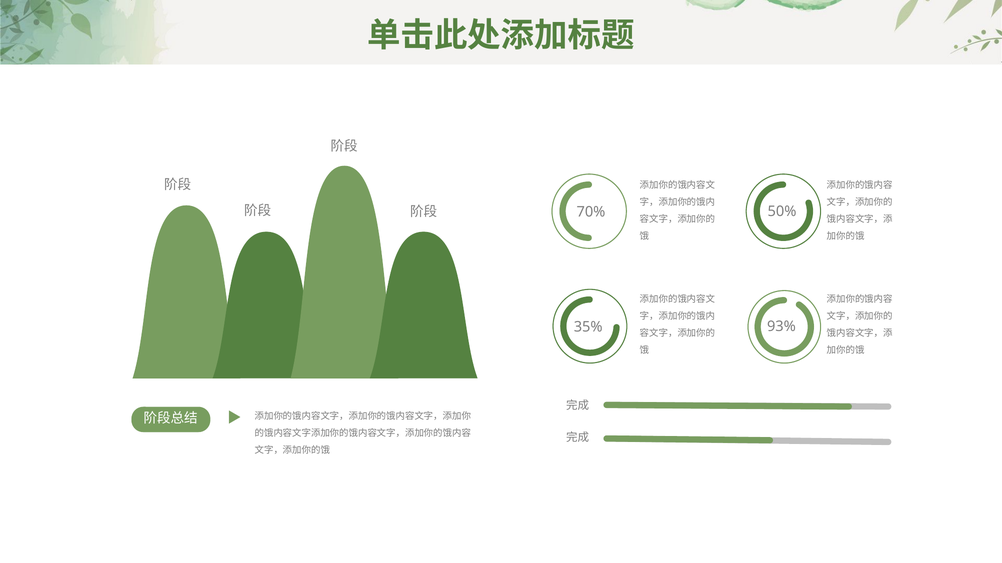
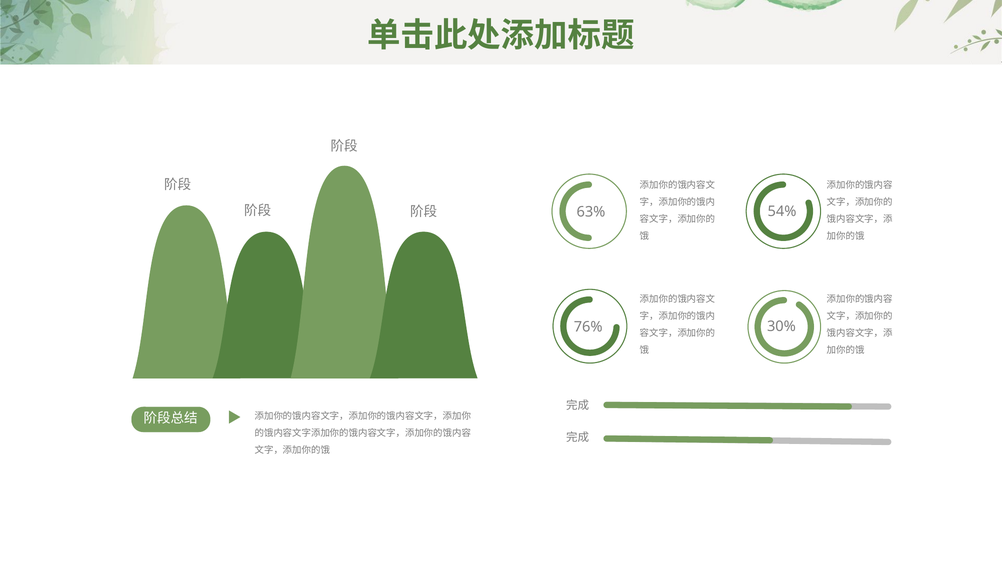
70%: 70% -> 63%
50%: 50% -> 54%
93%: 93% -> 30%
35%: 35% -> 76%
